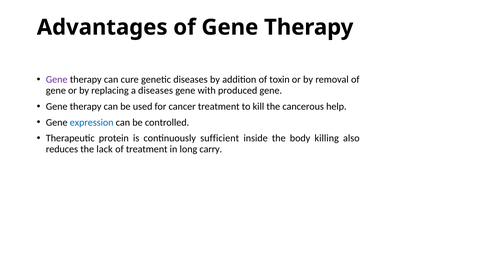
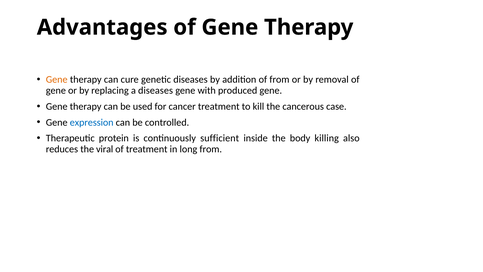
Gene at (57, 80) colour: purple -> orange
of toxin: toxin -> from
help: help -> case
lack: lack -> viral
long carry: carry -> from
